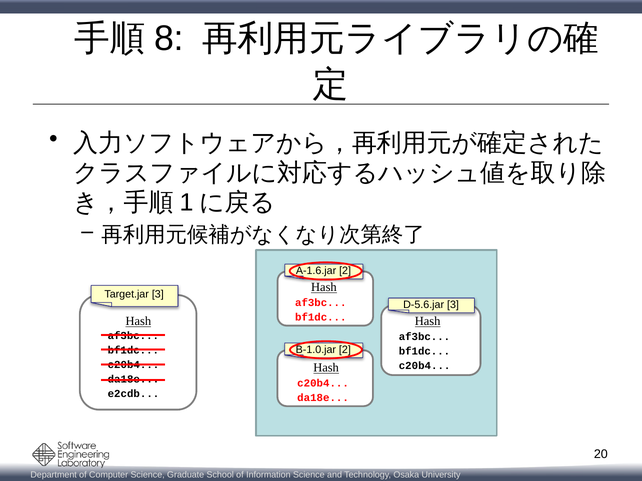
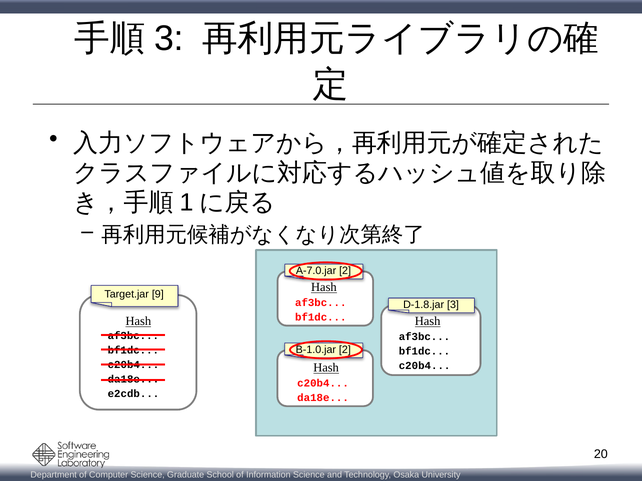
8 at (169, 38): 8 -> 3
A-1.6.jar: A-1.6.jar -> A-7.0.jar
Target.jar 3: 3 -> 9
D-5.6.jar: D-5.6.jar -> D-1.8.jar
